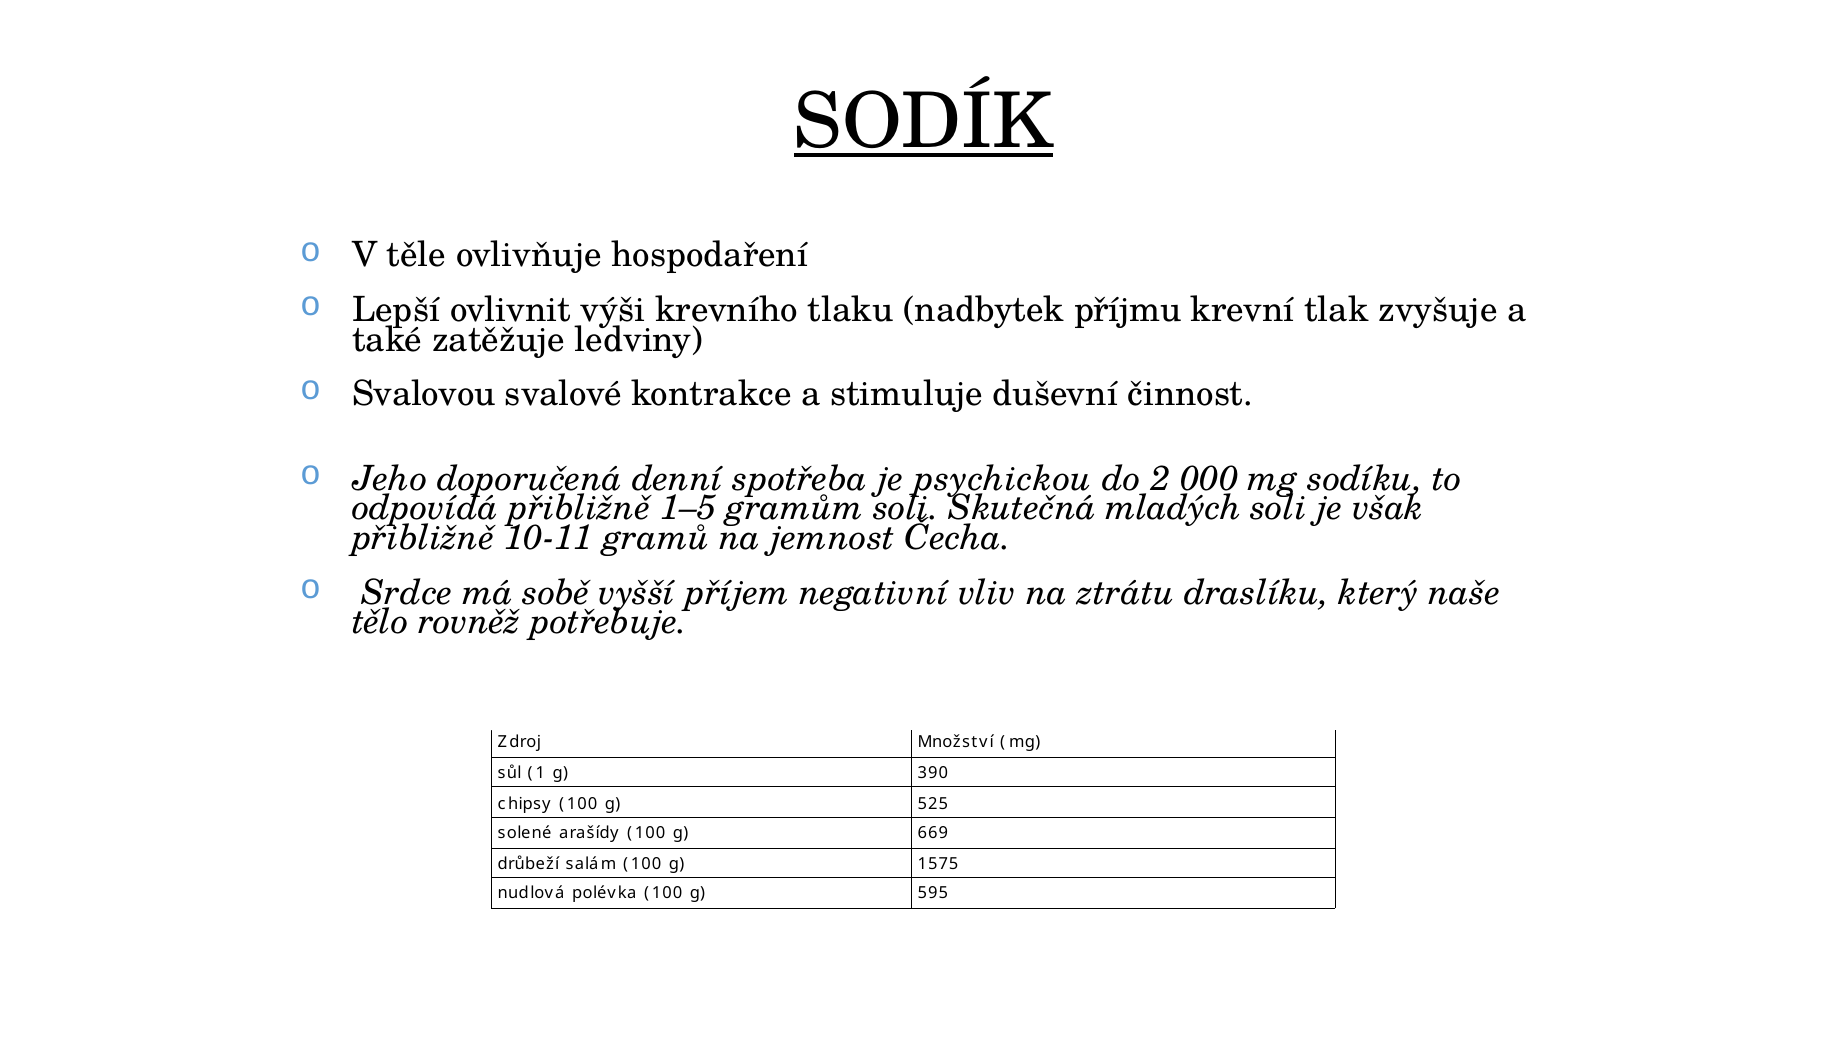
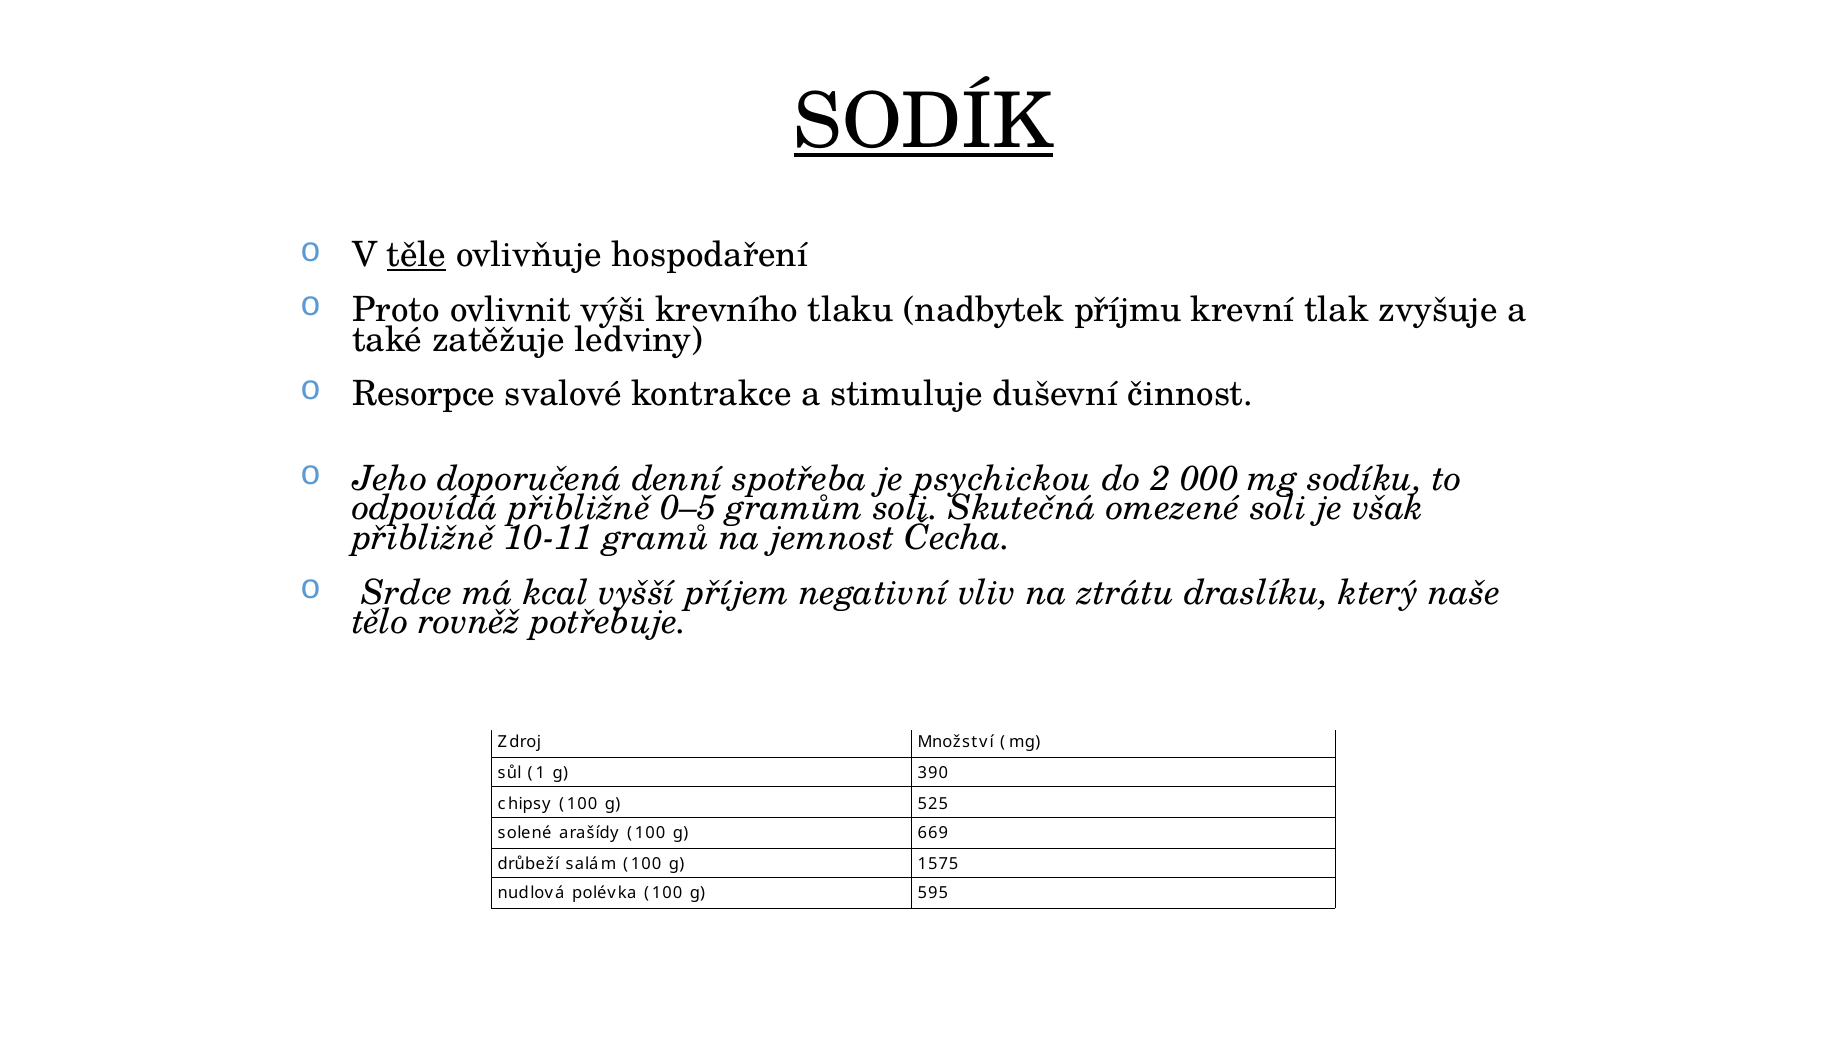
těle underline: none -> present
Lepší: Lepší -> Proto
Svalovou: Svalovou -> Resorpce
1–5: 1–5 -> 0–5
mladých: mladých -> omezené
sobě: sobě -> kcal
